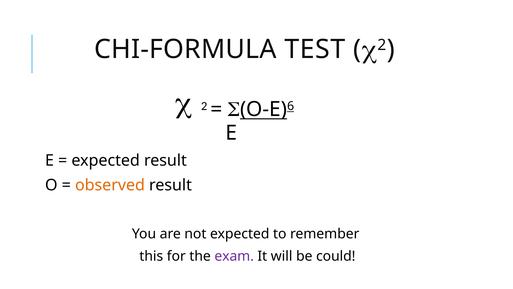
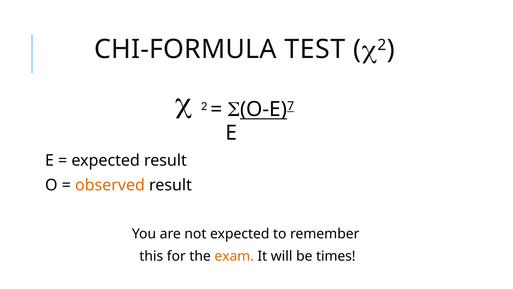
6: 6 -> 7
exam colour: purple -> orange
could: could -> times
